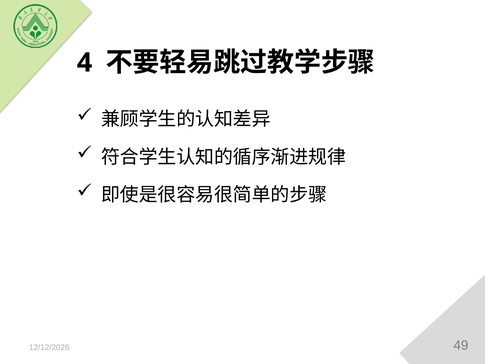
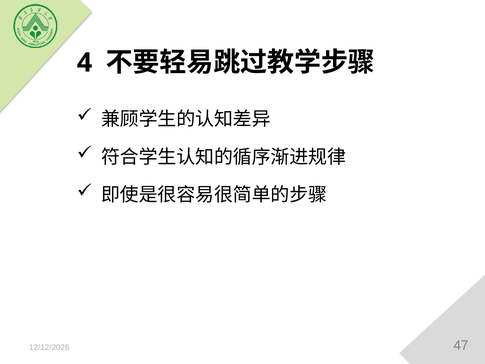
49: 49 -> 47
